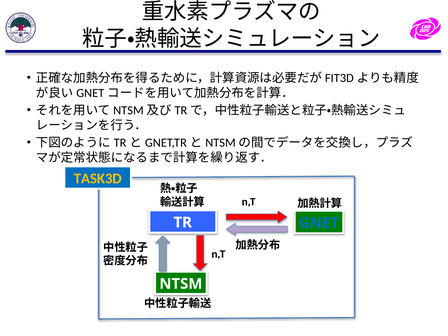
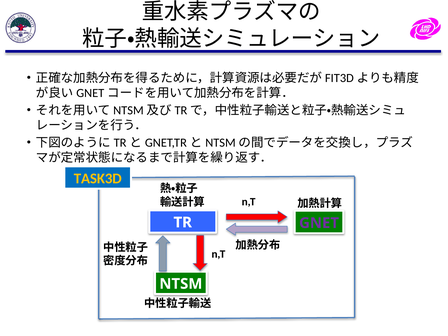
GNET colour: blue -> purple
